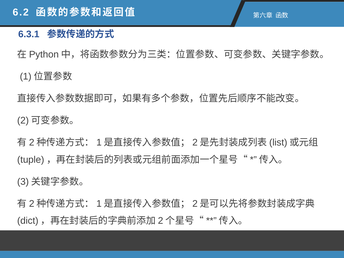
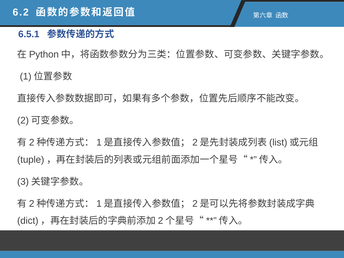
6.3.1: 6.3.1 -> 6.5.1
